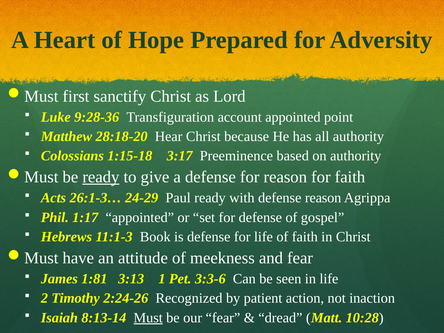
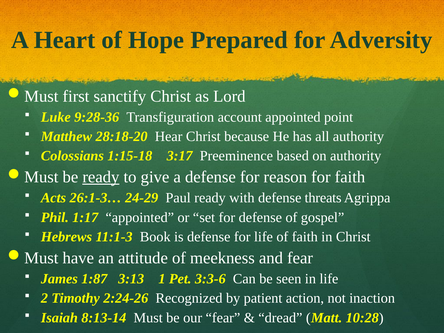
defense reason: reason -> threats
1:81: 1:81 -> 1:87
Must underline: present -> none
